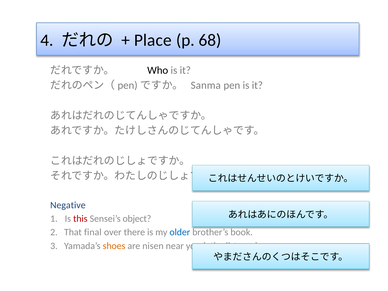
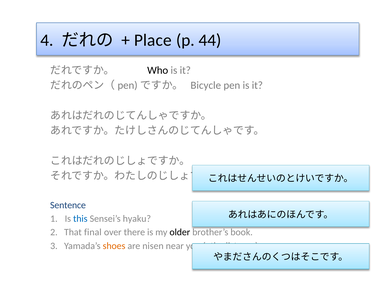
68: 68 -> 44
Sanma: Sanma -> Bicycle
Negative: Negative -> Sentence
this colour: red -> blue
object: object -> hyaku
older colour: blue -> black
